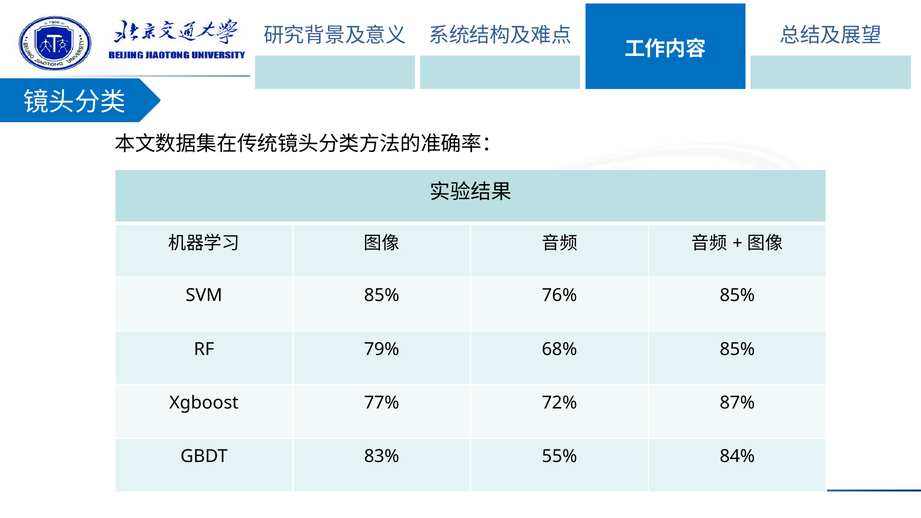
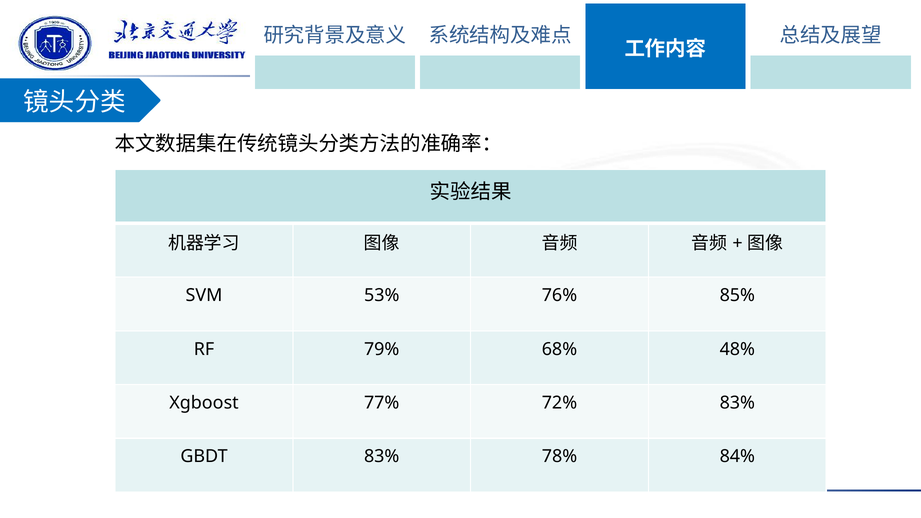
SVM 85%: 85% -> 53%
68% 85%: 85% -> 48%
72% 87%: 87% -> 83%
55%: 55% -> 78%
